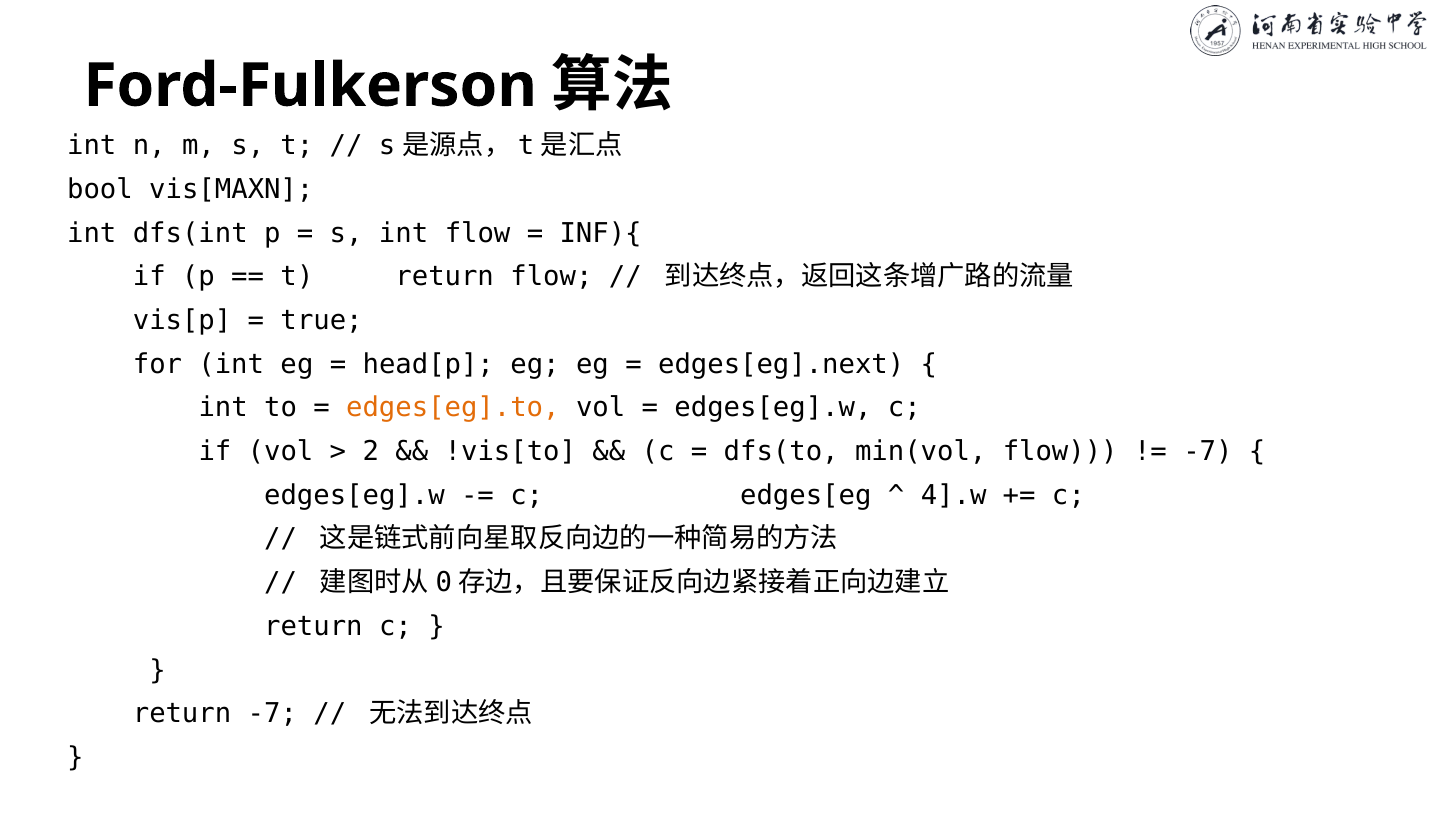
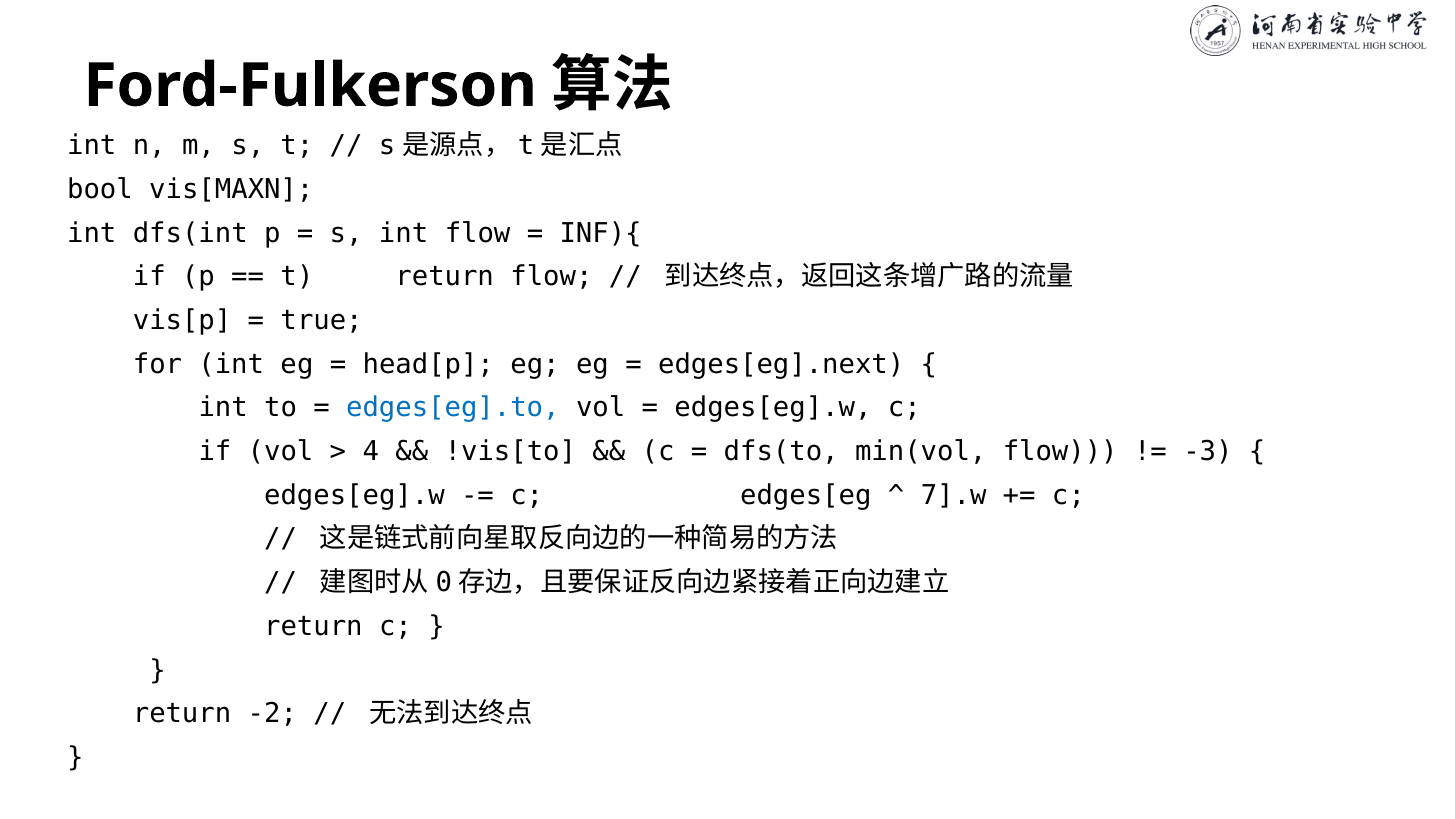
edges[eg].to colour: orange -> blue
2: 2 -> 4
-7 at (1208, 451): -7 -> -3
4].w: 4].w -> 7].w
return -7: -7 -> -2
